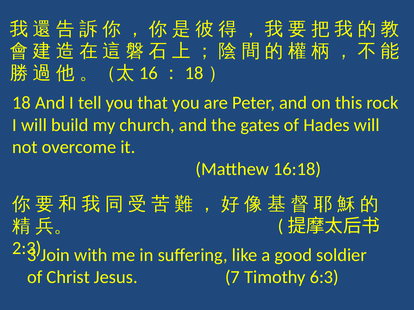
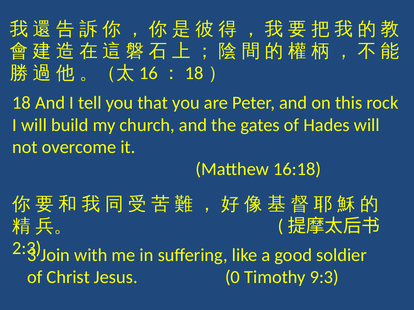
7: 7 -> 0
6:3: 6:3 -> 9:3
